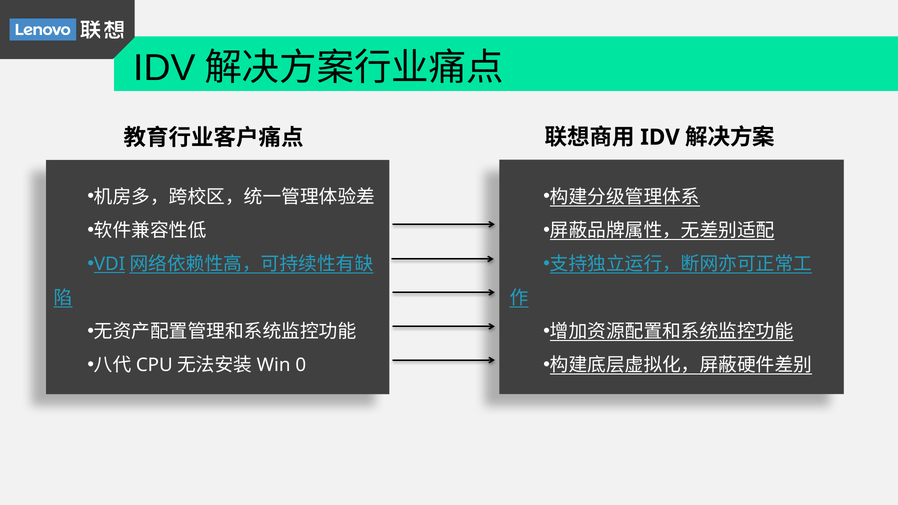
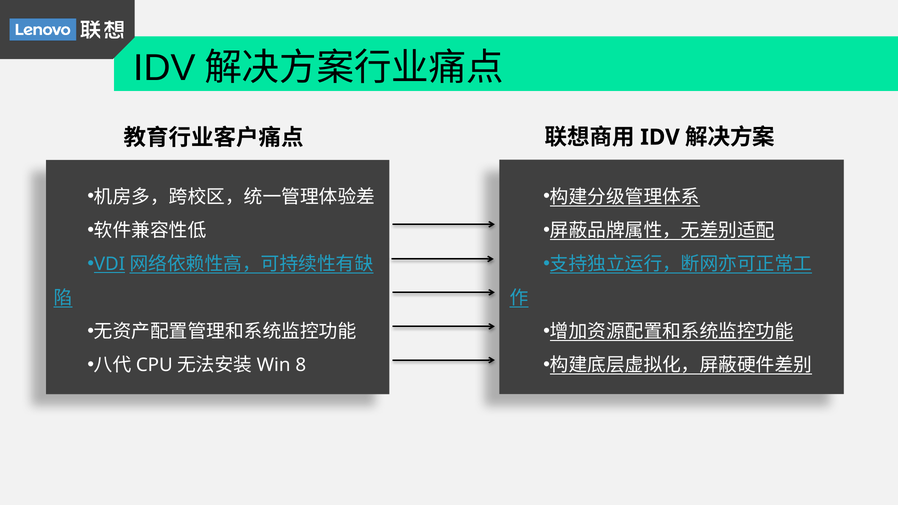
0: 0 -> 8
